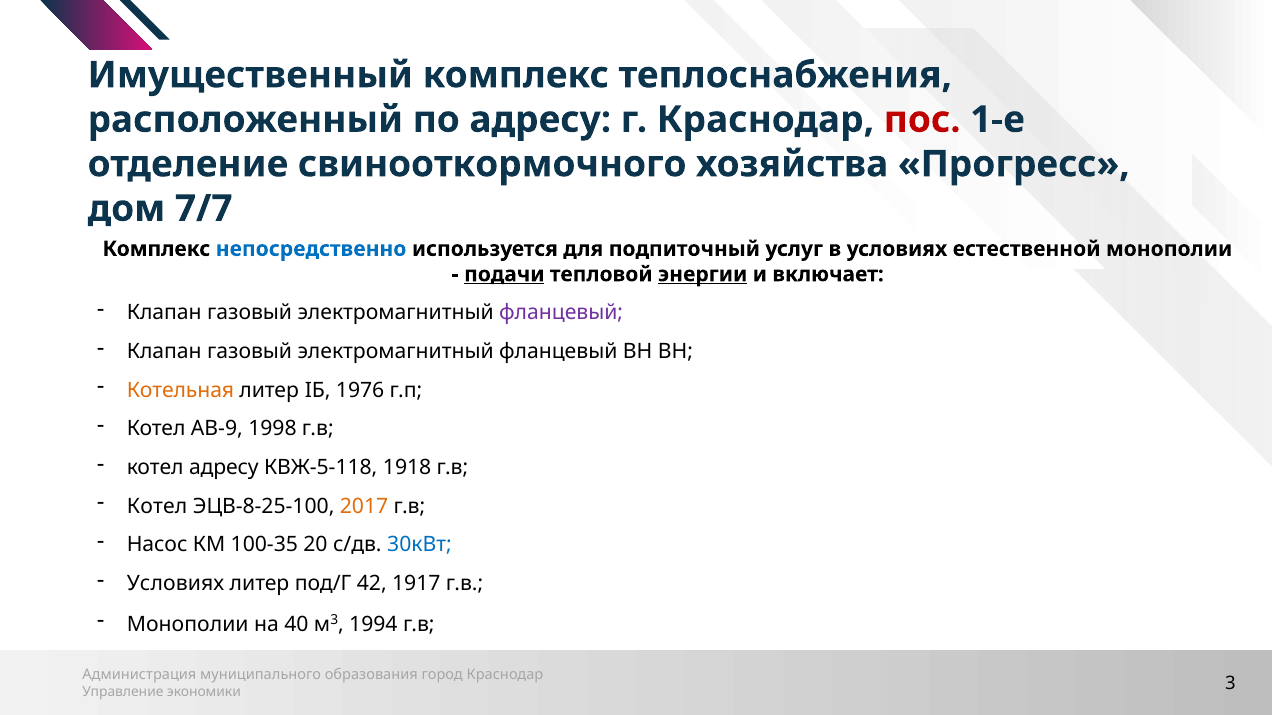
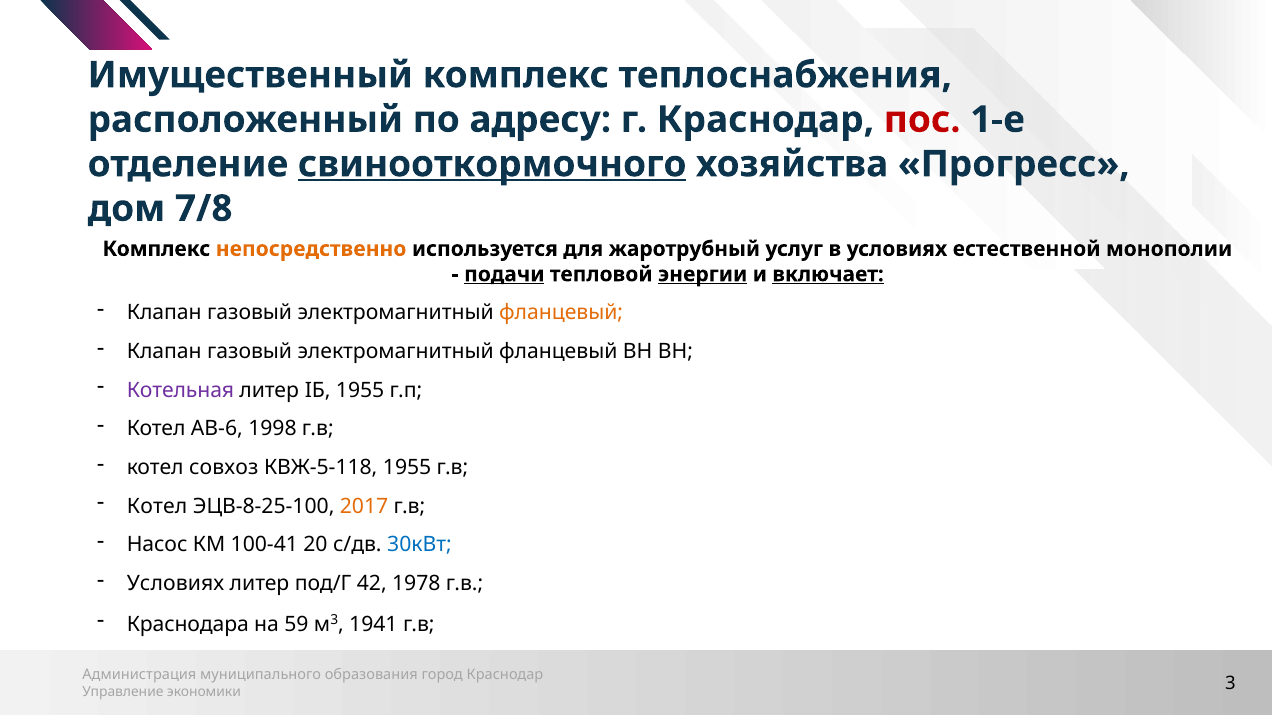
свинооткормочного underline: none -> present
7/7: 7/7 -> 7/8
непосредственно colour: blue -> orange
подпиточный: подпиточный -> жаротрубный
включает underline: none -> present
фланцевый at (561, 313) colour: purple -> orange
Котельная colour: orange -> purple
IБ 1976: 1976 -> 1955
АВ-9: АВ-9 -> АВ-6
котел адресу: адресу -> совхоз
КВЖ-5-118 1918: 1918 -> 1955
100-35: 100-35 -> 100-41
1917: 1917 -> 1978
Монополии at (188, 625): Монополии -> Краснодара
40: 40 -> 59
1994: 1994 -> 1941
